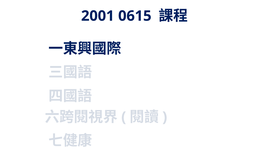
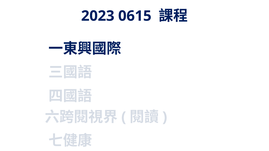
2001: 2001 -> 2023
